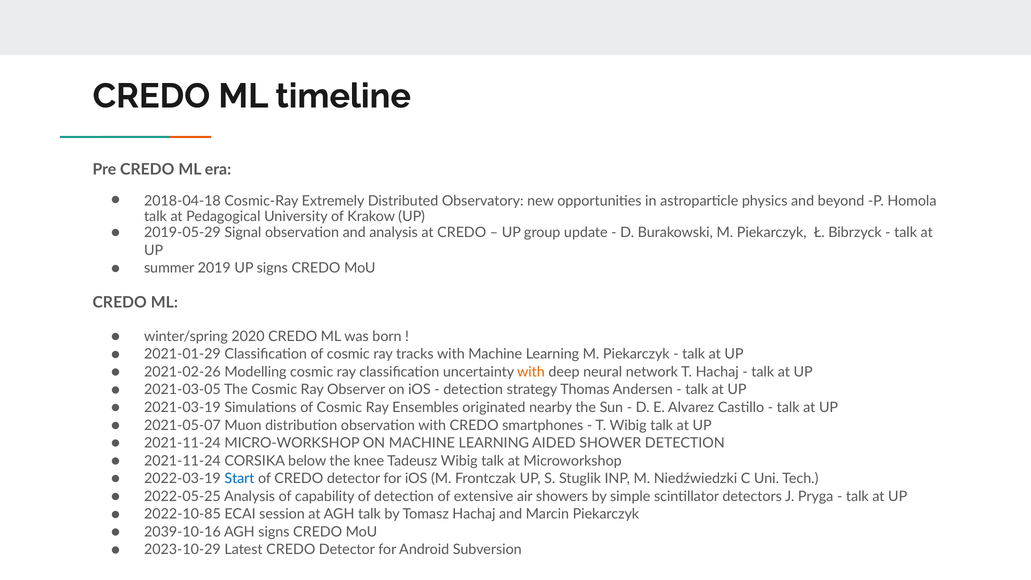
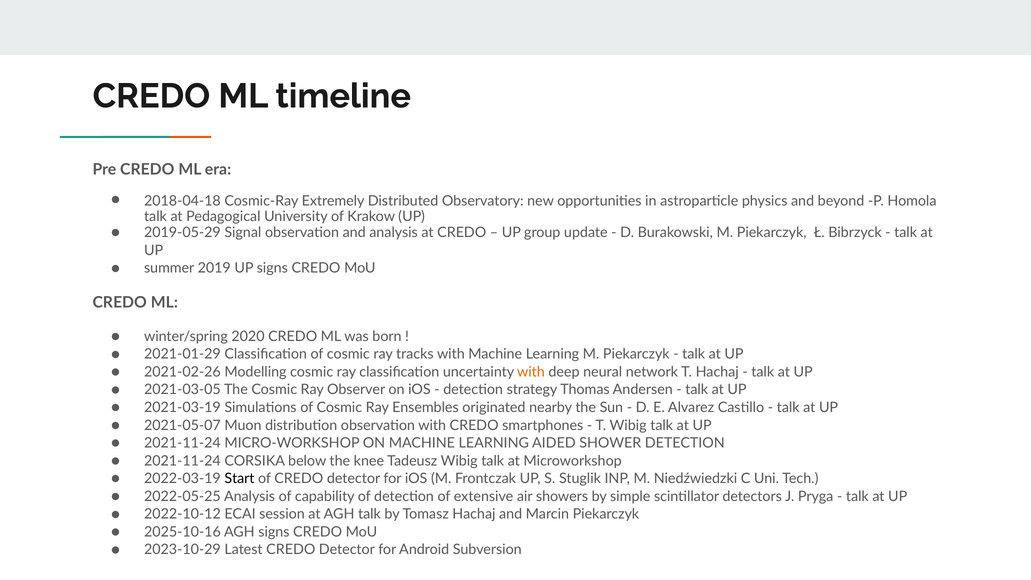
Start colour: blue -> black
2022-10-85: 2022-10-85 -> 2022-10-12
2039-10-16: 2039-10-16 -> 2025-10-16
